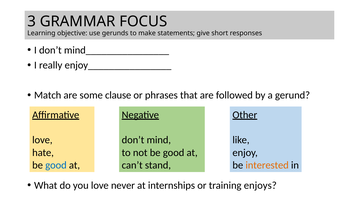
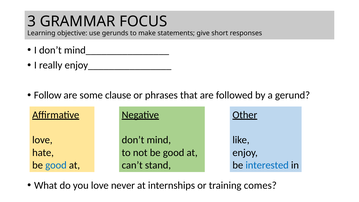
Match: Match -> Follow
interested colour: orange -> blue
enjoys: enjoys -> comes
